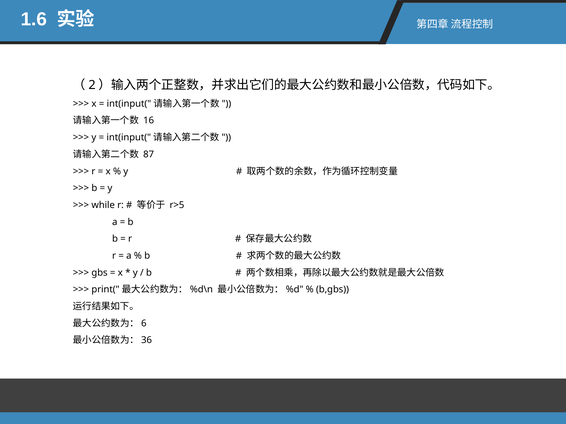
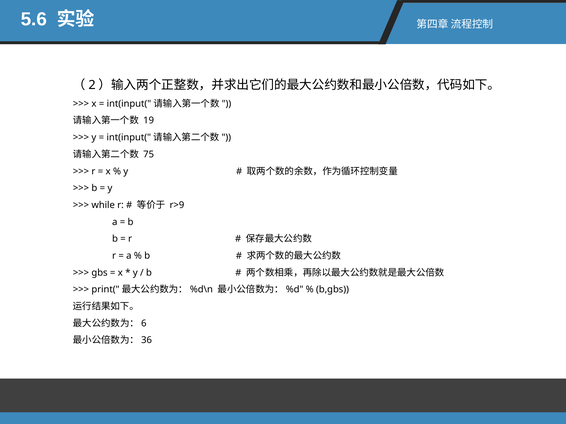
1.6: 1.6 -> 5.6
16: 16 -> 19
87: 87 -> 75
r>5: r>5 -> r>9
